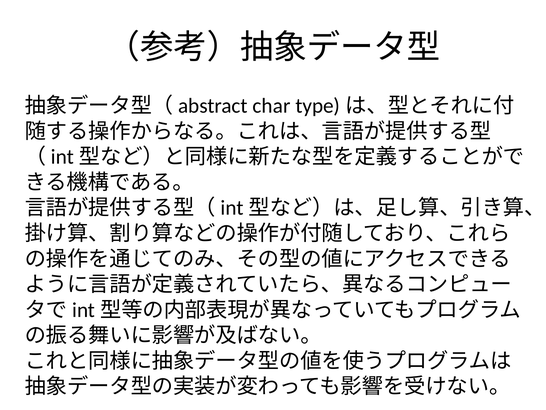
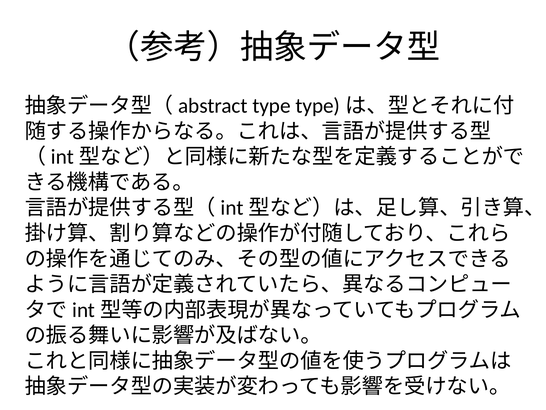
char: char -> type
